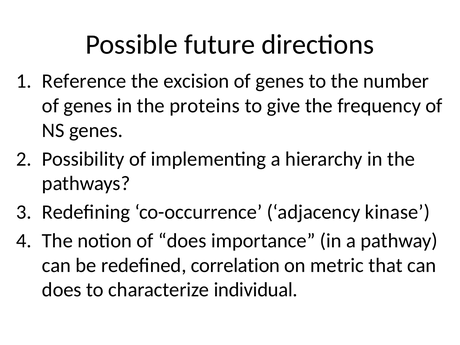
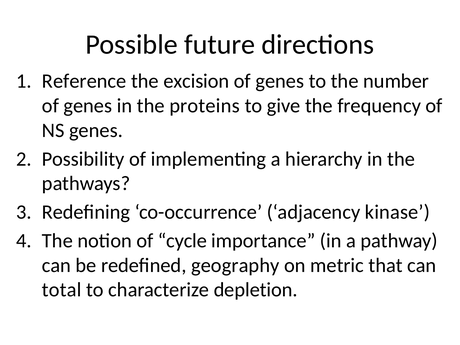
of does: does -> cycle
correlation: correlation -> geography
does at (62, 290): does -> total
individual: individual -> depletion
